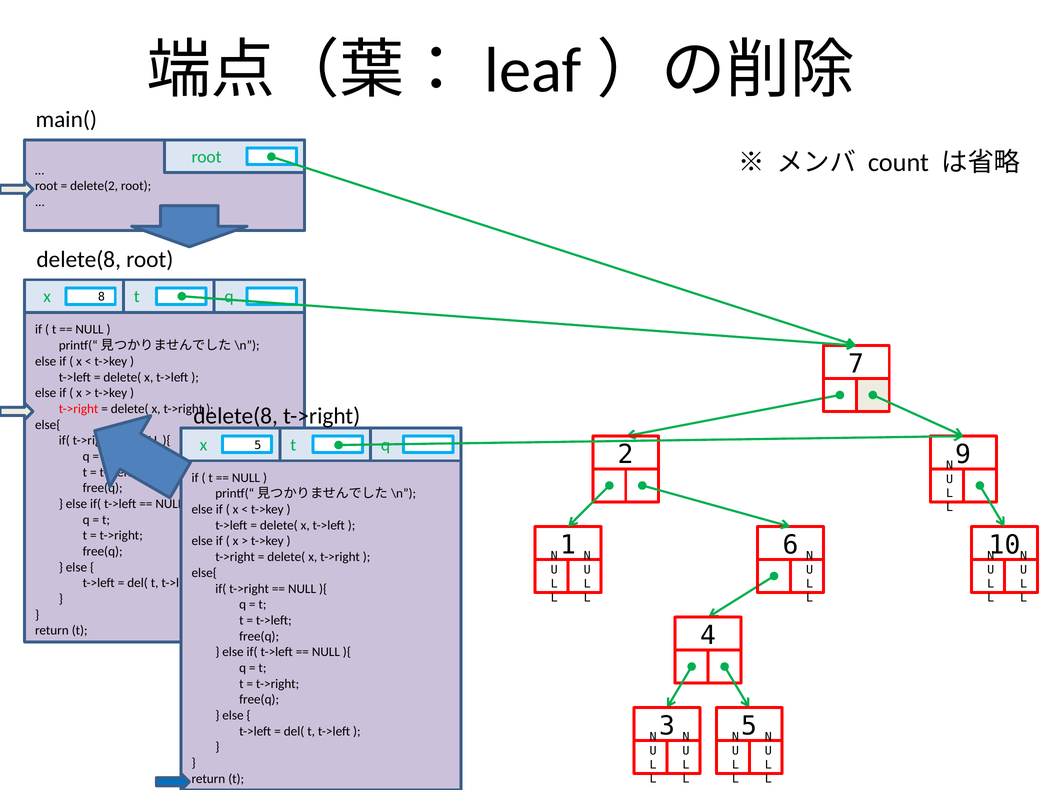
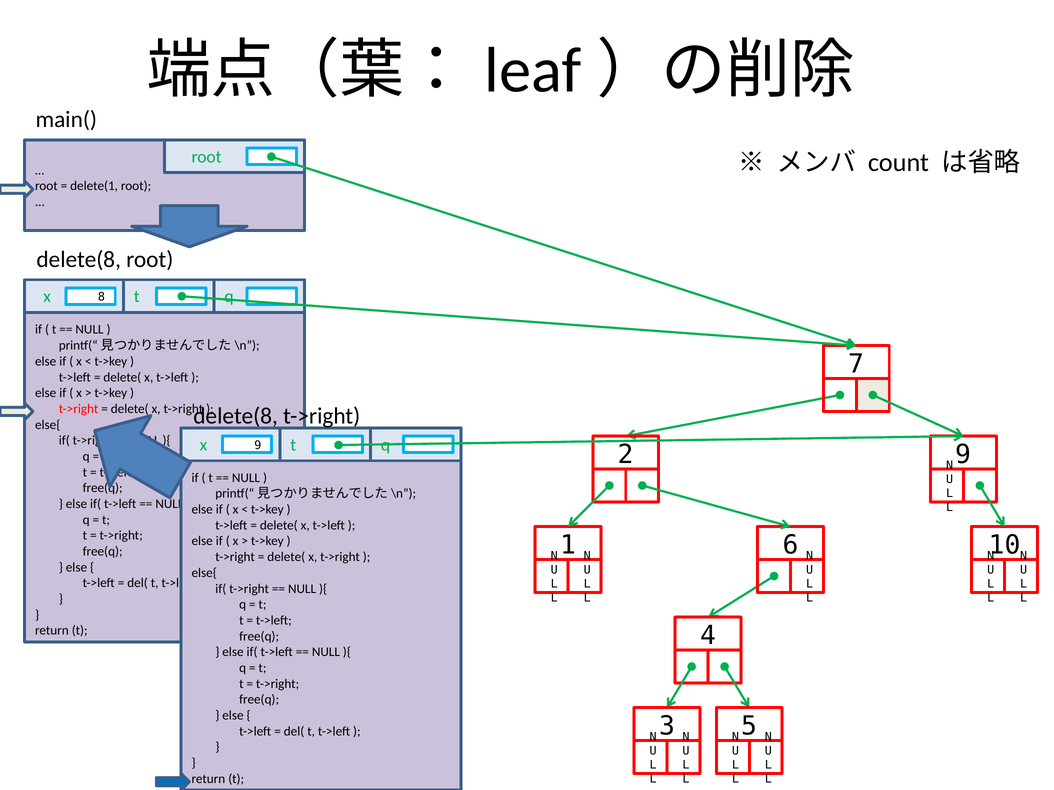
delete(2: delete(2 -> delete(1
x 5: 5 -> 9
